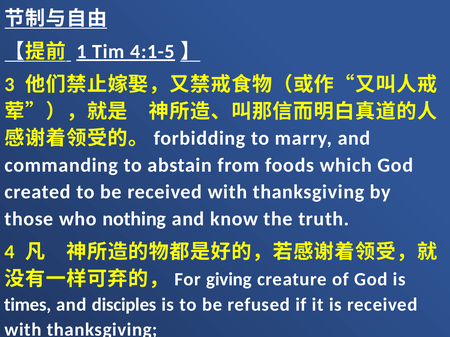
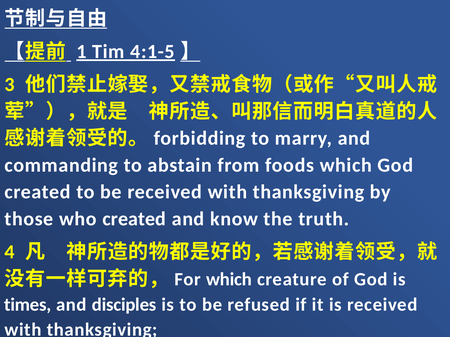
who nothing: nothing -> created
giving at (229, 280): giving -> which
